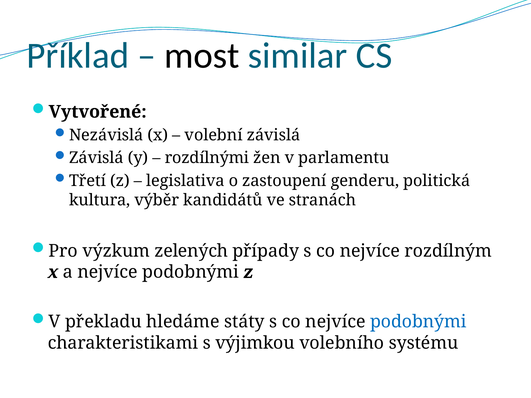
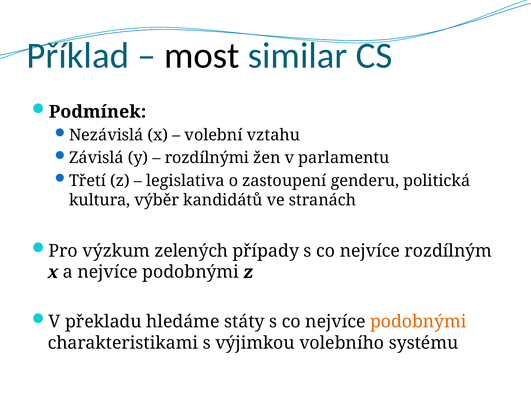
Vytvořené: Vytvořené -> Podmínek
volební závislá: závislá -> vztahu
podobnými at (418, 322) colour: blue -> orange
